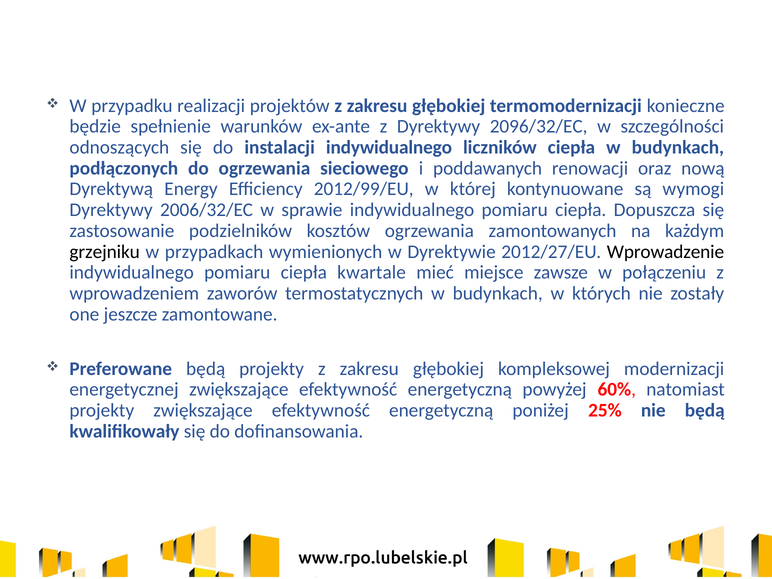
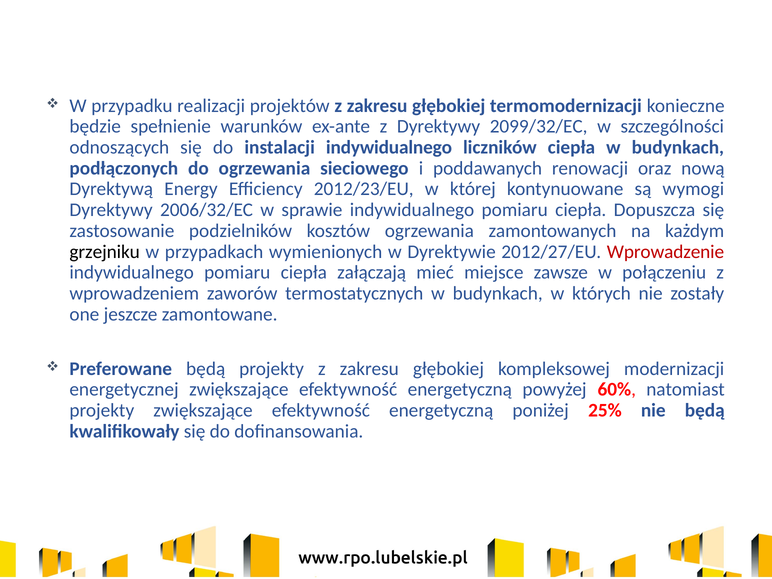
2096/32/EC: 2096/32/EC -> 2099/32/EC
2012/99/EU: 2012/99/EU -> 2012/23/EU
Wprowadzenie colour: black -> red
kwartale: kwartale -> załączają
